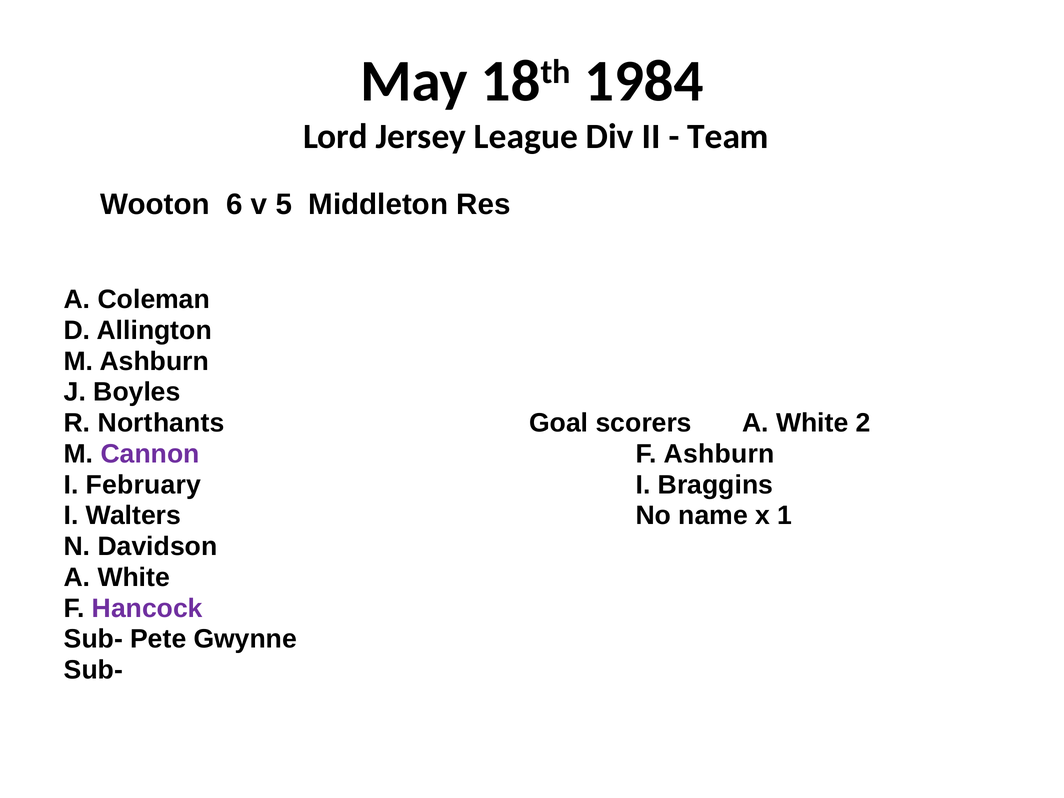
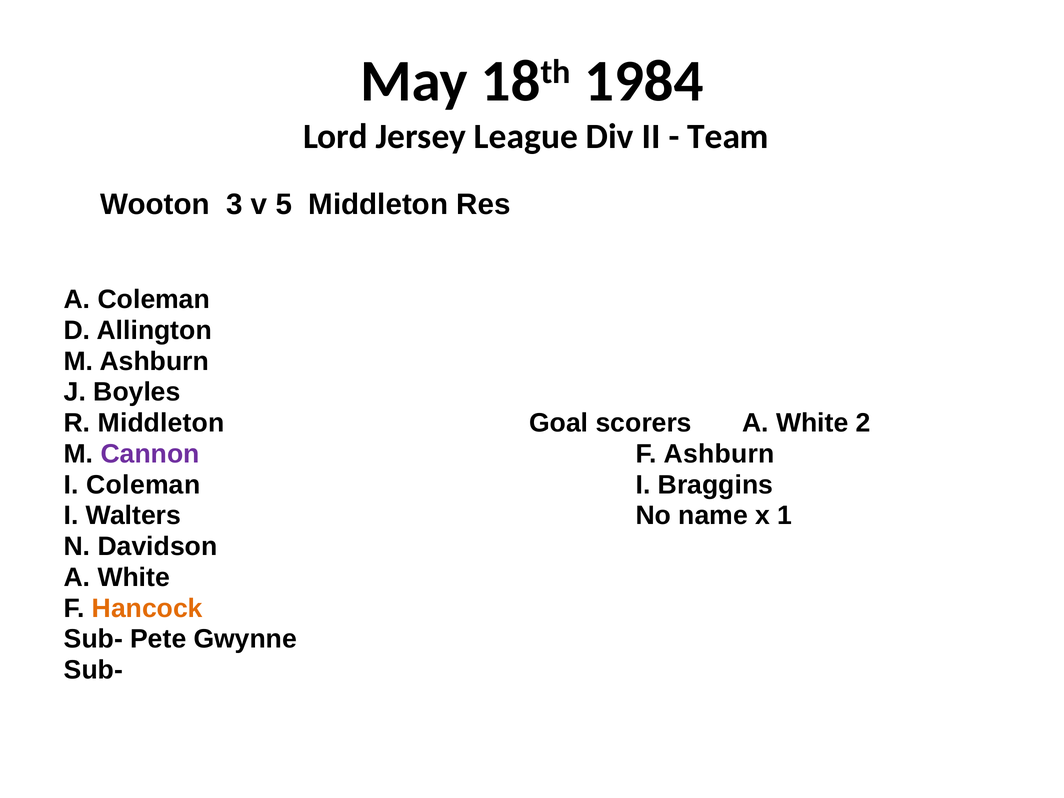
6: 6 -> 3
R Northants: Northants -> Middleton
I February: February -> Coleman
Hancock colour: purple -> orange
